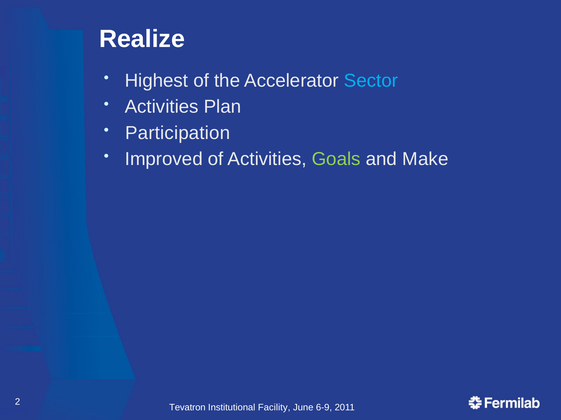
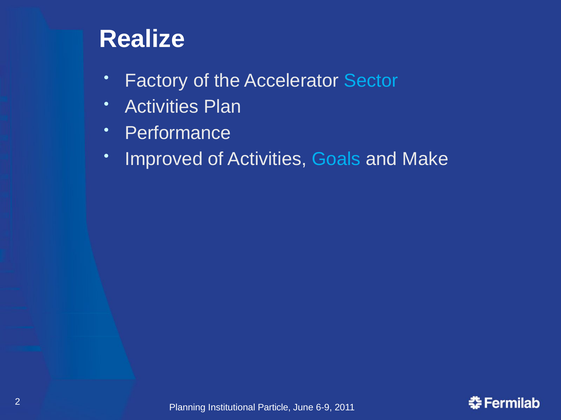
Highest: Highest -> Factory
Participation: Participation -> Performance
Goals colour: light green -> light blue
Tevatron: Tevatron -> Planning
Facility: Facility -> Particle
